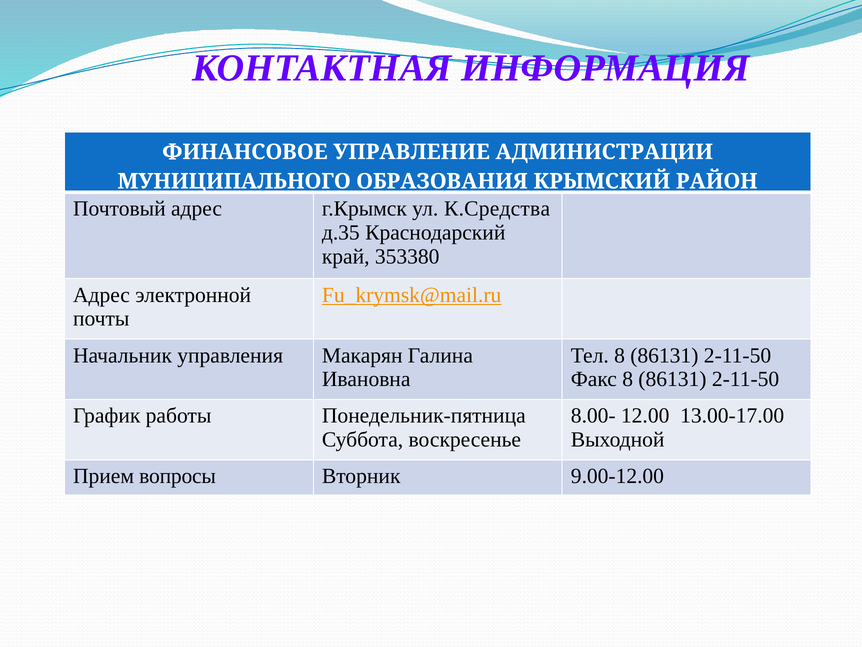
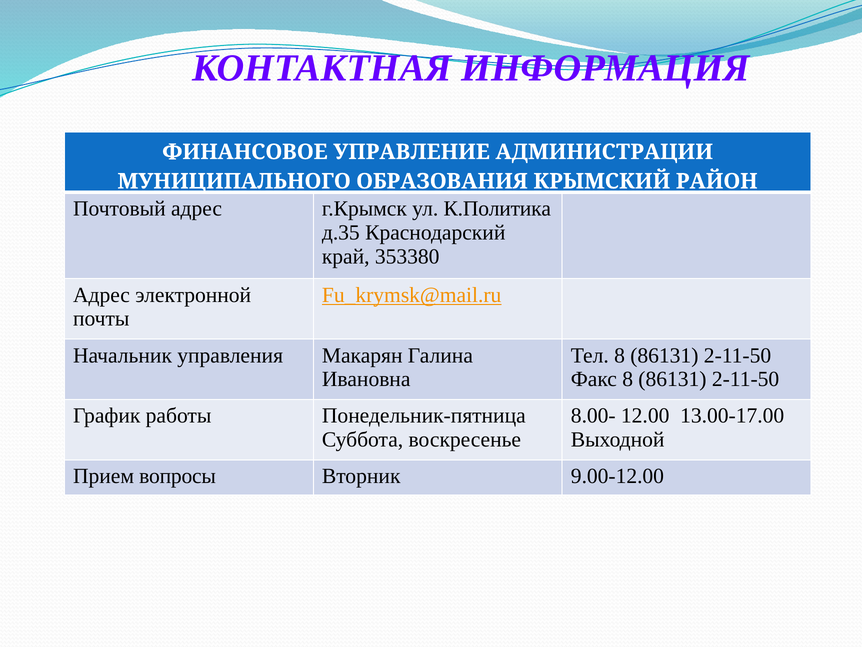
К.Средства: К.Средства -> К.Политика
